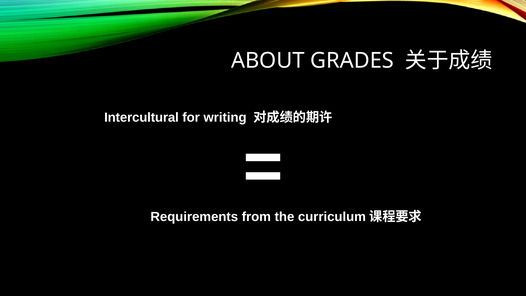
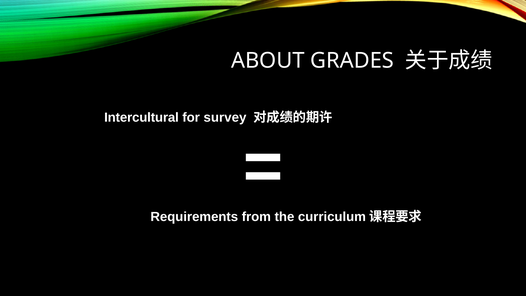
writing: writing -> survey
